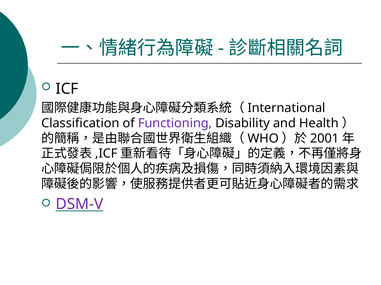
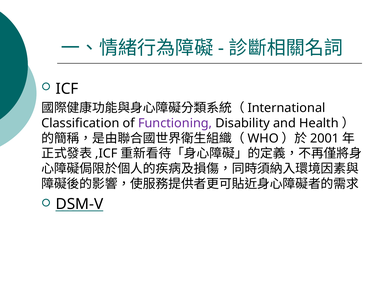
DSM-V colour: purple -> black
